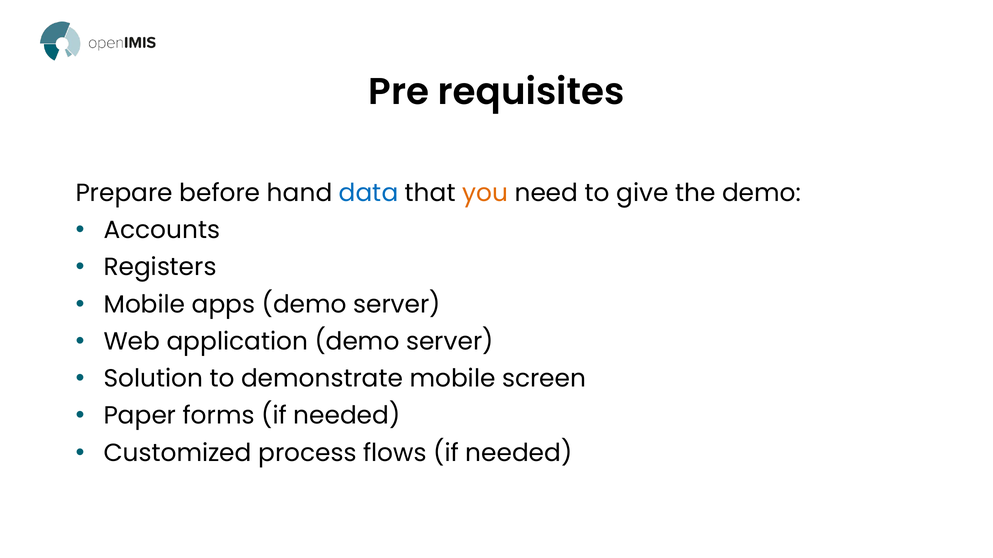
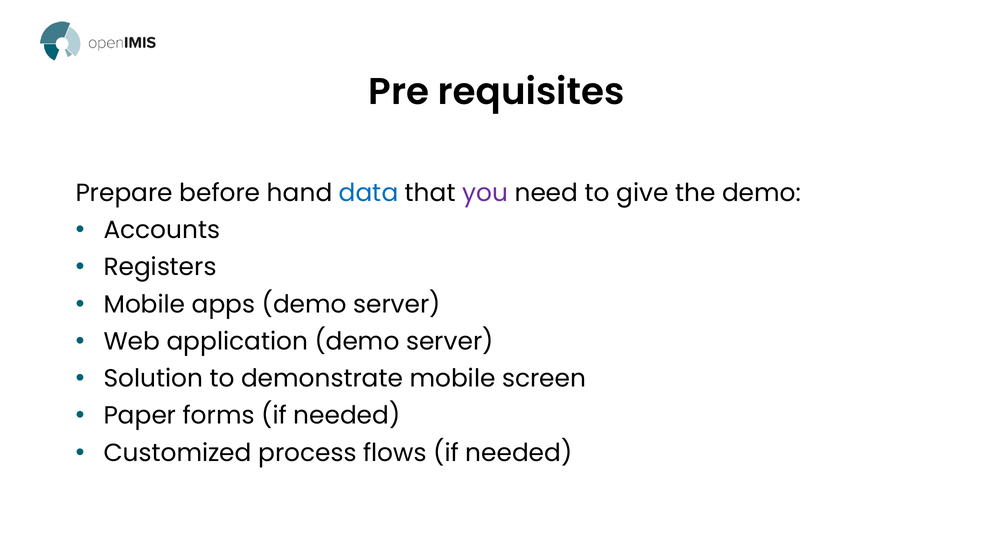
you colour: orange -> purple
